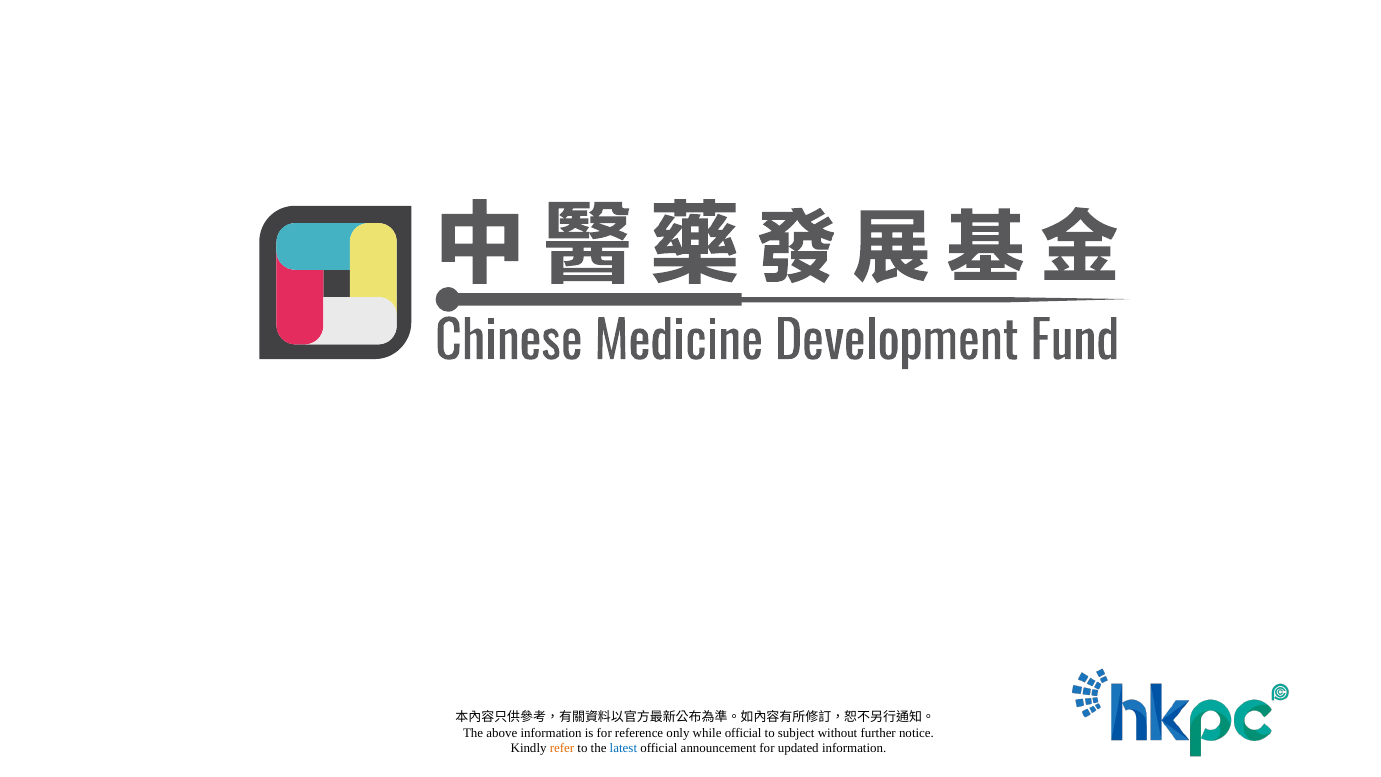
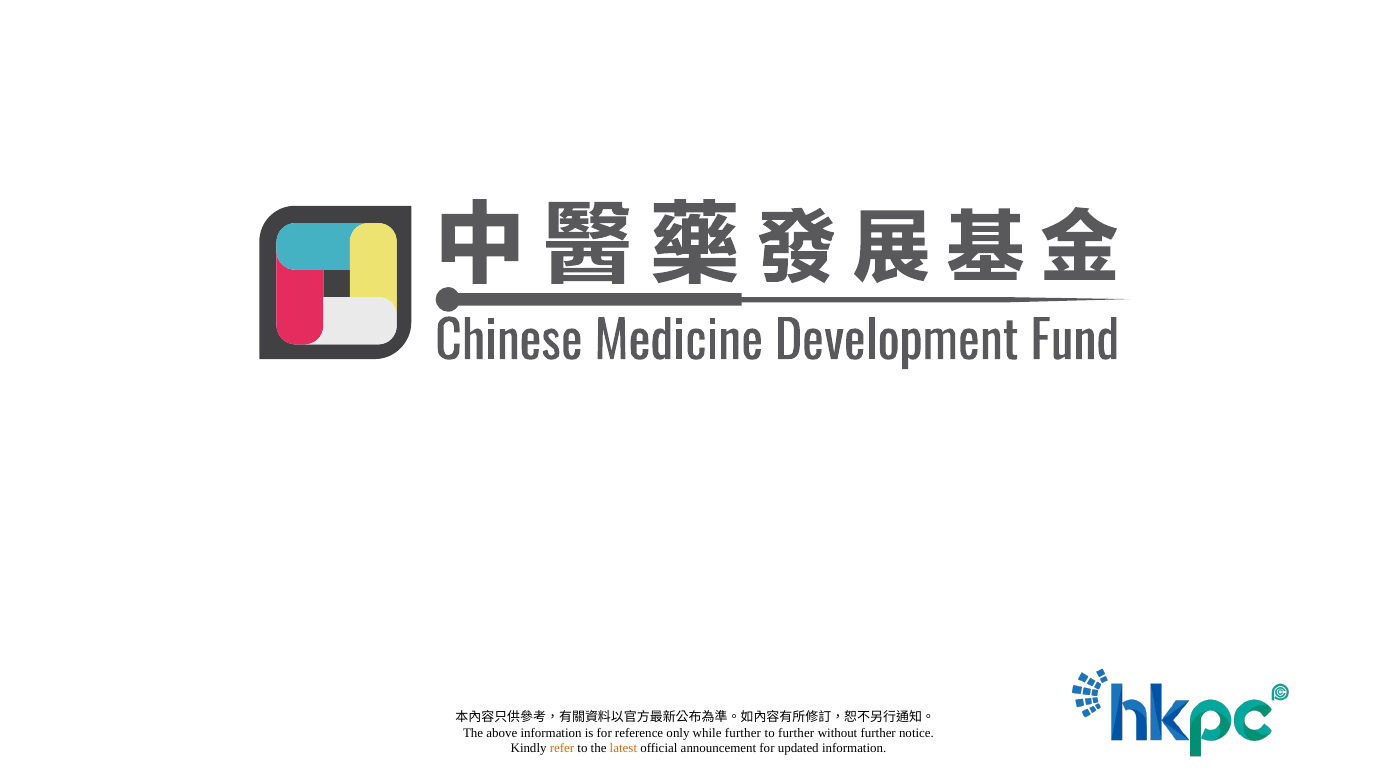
while official: official -> further
to subject: subject -> further
latest colour: blue -> orange
